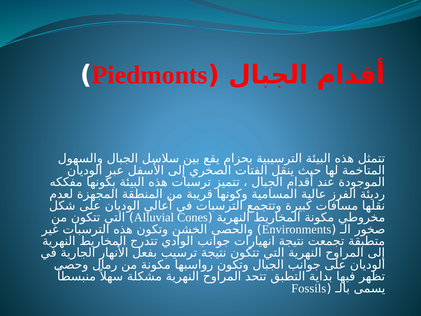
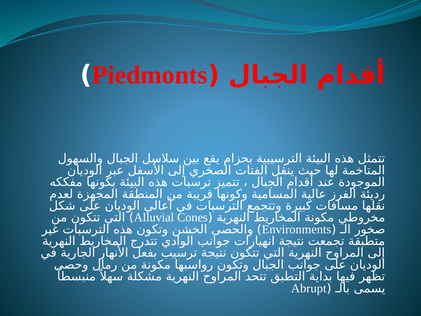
Fossils: Fossils -> Abrupt
